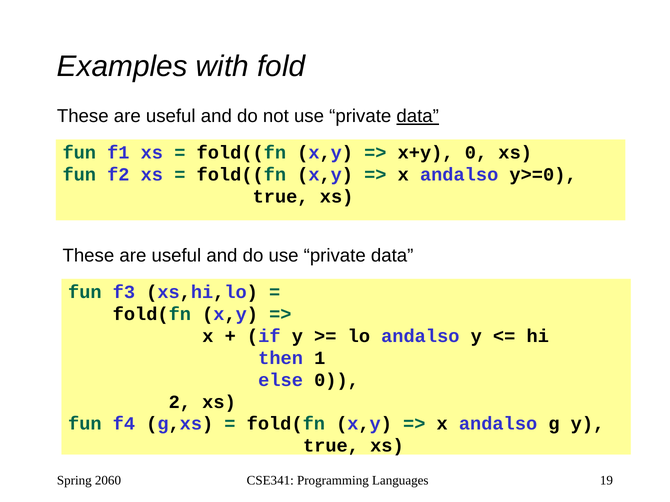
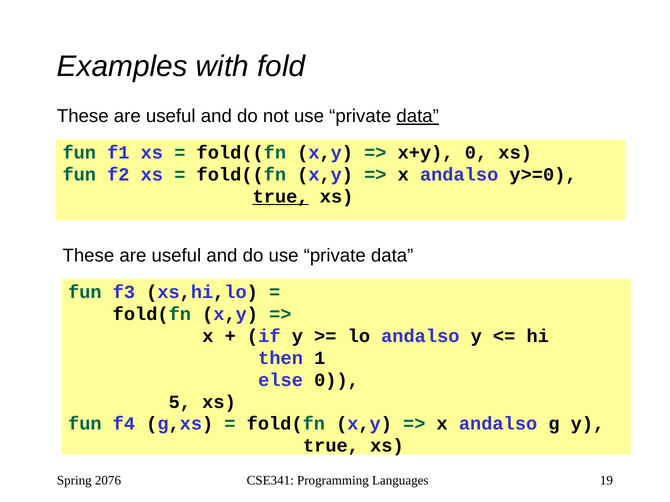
true at (281, 197) underline: none -> present
2: 2 -> 5
2060: 2060 -> 2076
